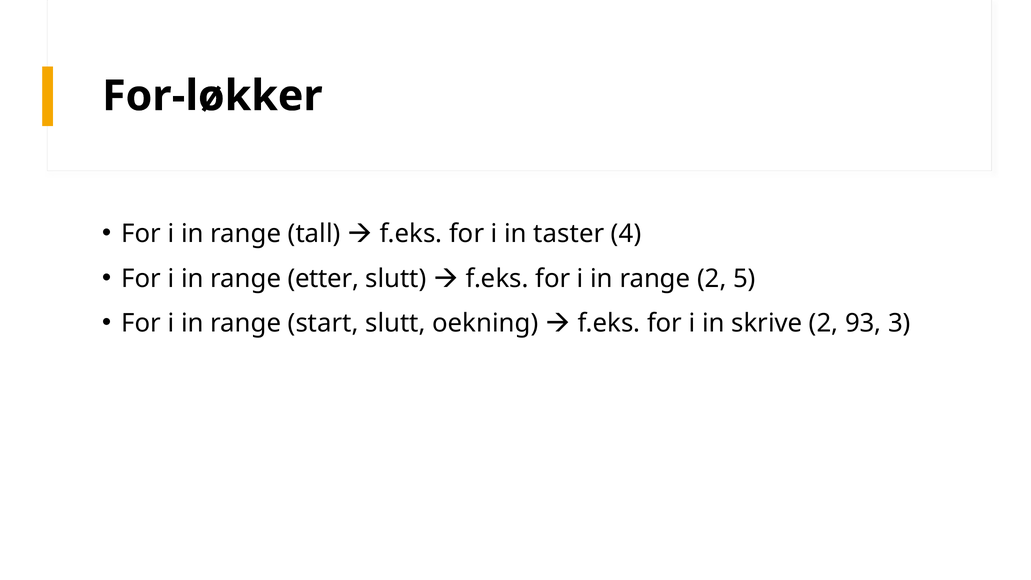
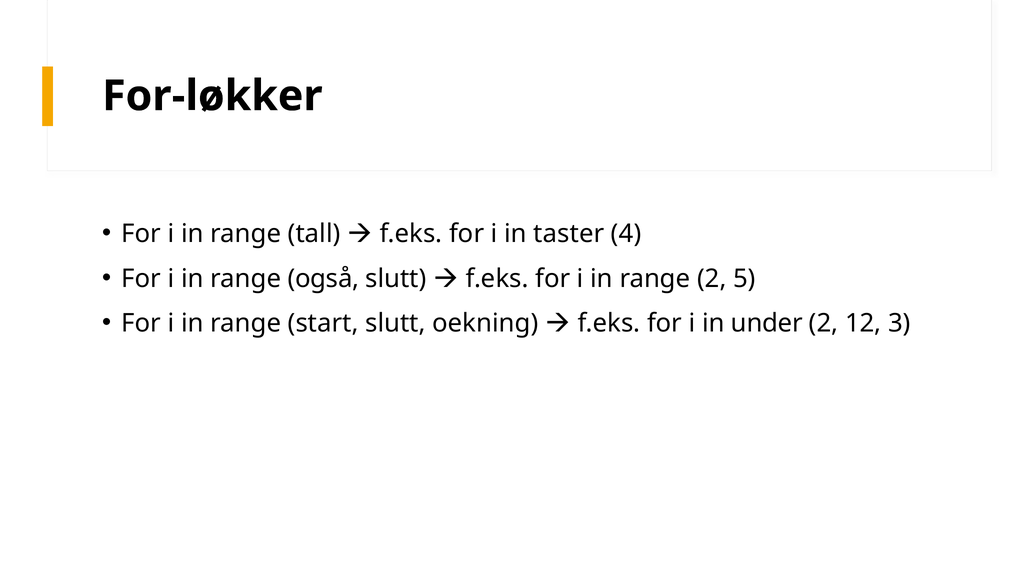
etter: etter -> også
skrive: skrive -> under
93: 93 -> 12
